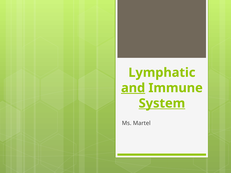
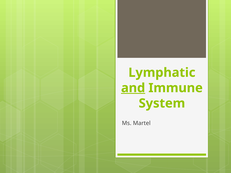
System underline: present -> none
